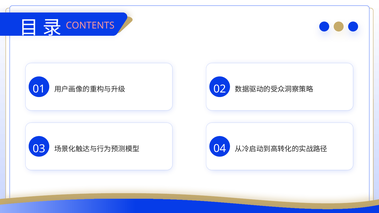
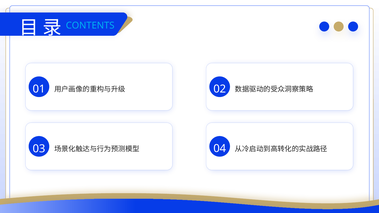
CONTENTS colour: pink -> light blue
